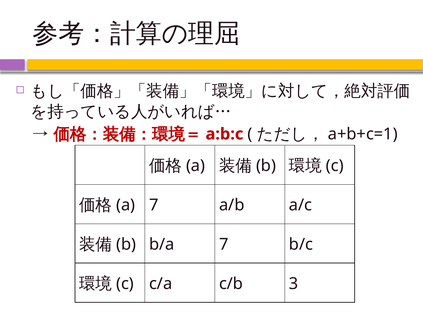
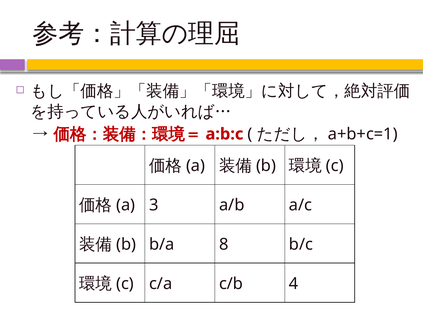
7 at (154, 205): 7 -> 3
b/a 7: 7 -> 8
3: 3 -> 4
